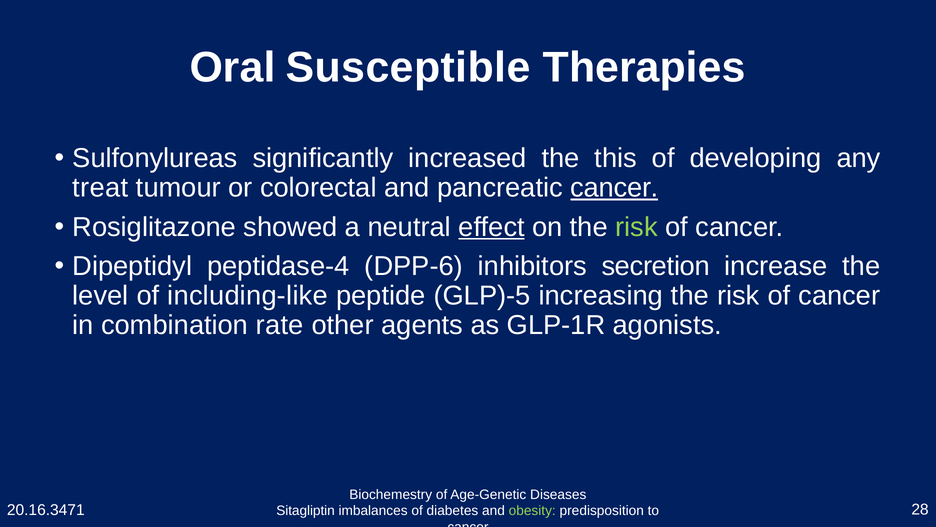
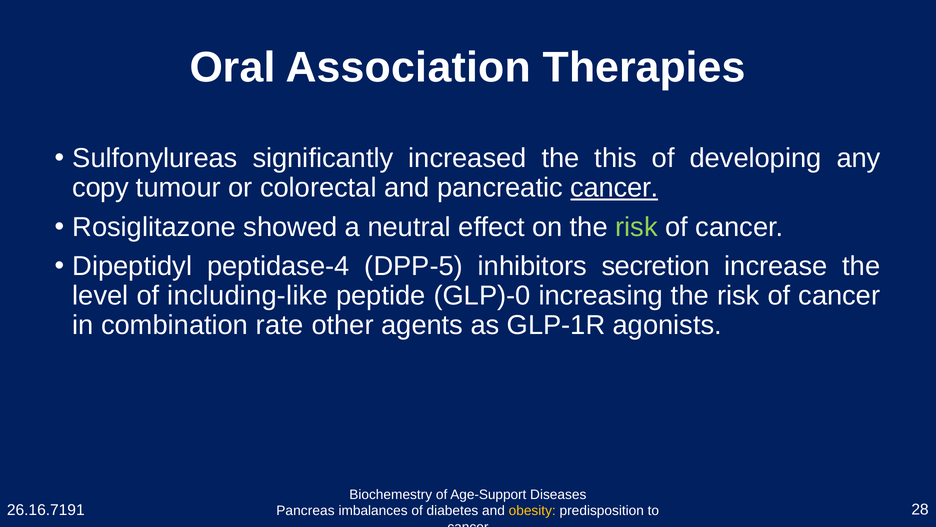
Susceptible: Susceptible -> Association
treat: treat -> copy
effect underline: present -> none
DPP-6: DPP-6 -> DPP-5
GLP)-5: GLP)-5 -> GLP)-0
Age-Genetic: Age-Genetic -> Age-Support
20.16.3471: 20.16.3471 -> 26.16.7191
Sitagliptin: Sitagliptin -> Pancreas
obesity colour: light green -> yellow
